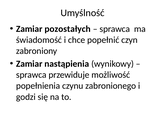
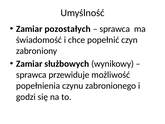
nastąpienia: nastąpienia -> służbowych
